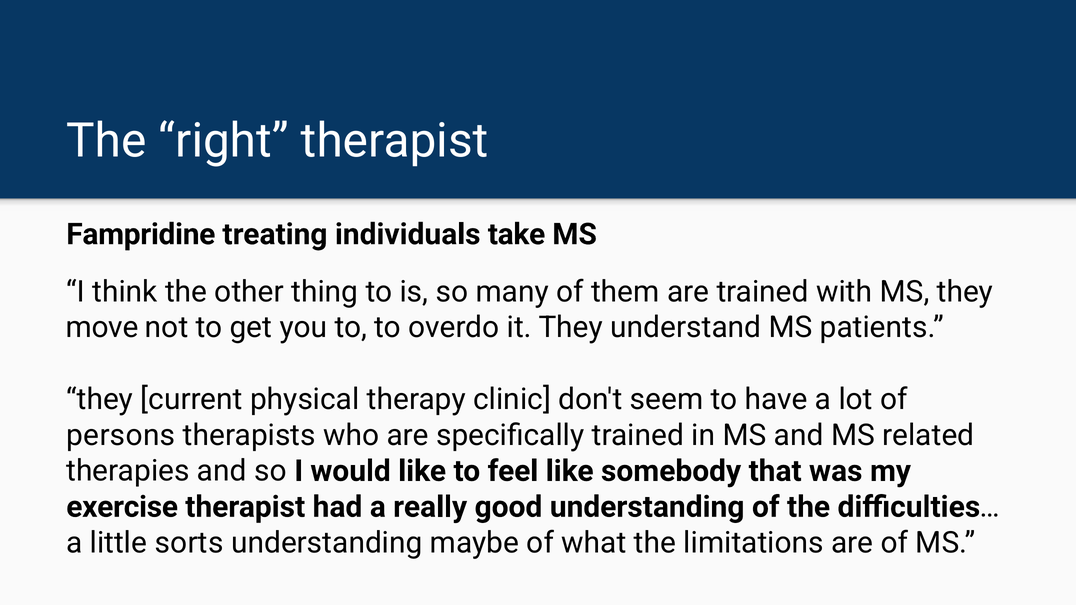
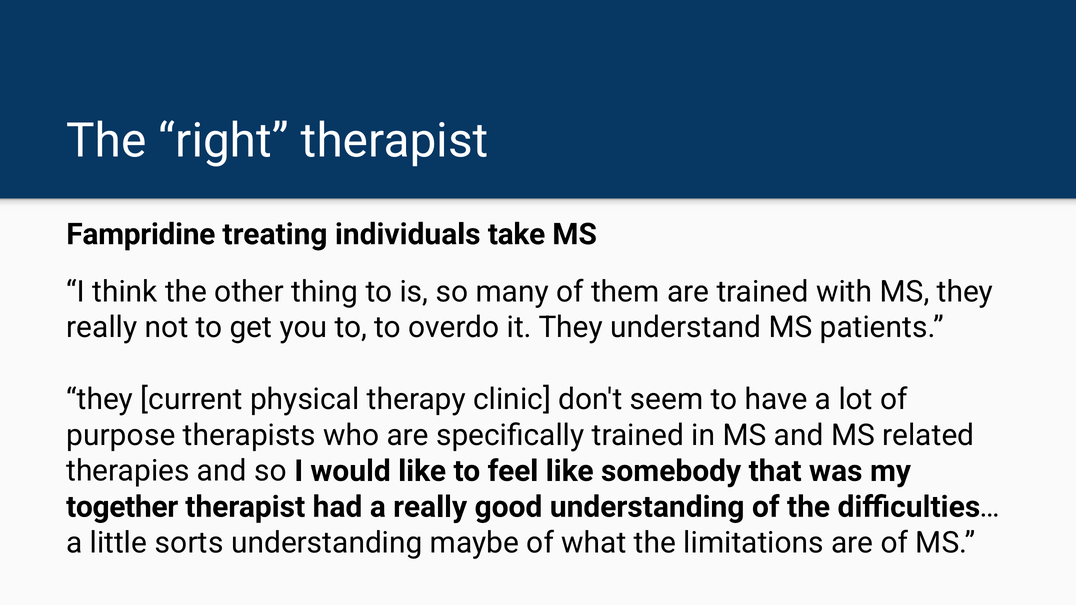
move at (102, 328): move -> really
persons: persons -> purpose
exercise: exercise -> together
